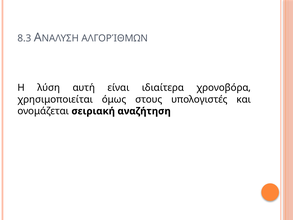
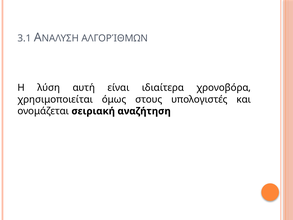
8.3: 8.3 -> 3.1
